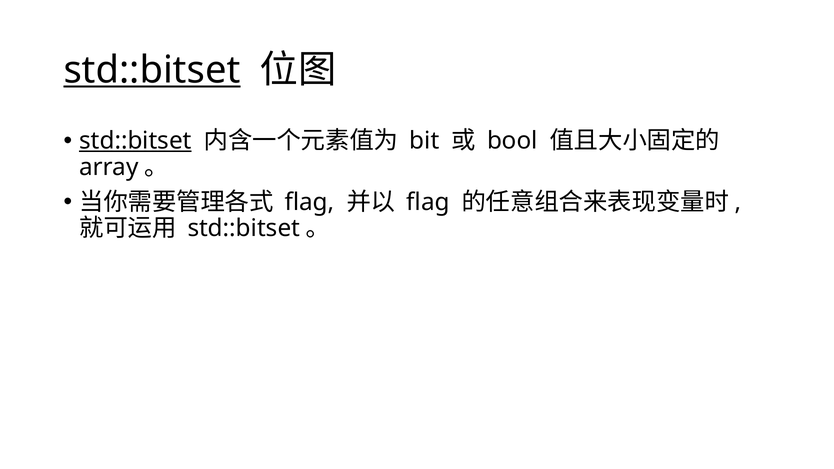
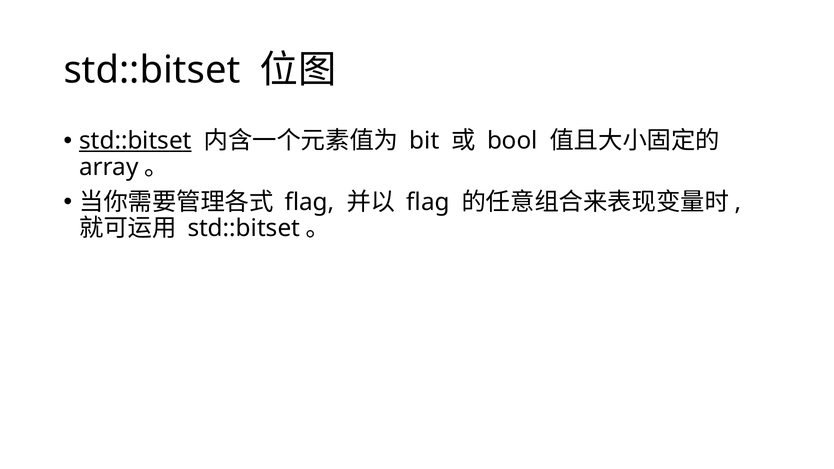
std::bitset at (152, 70) underline: present -> none
